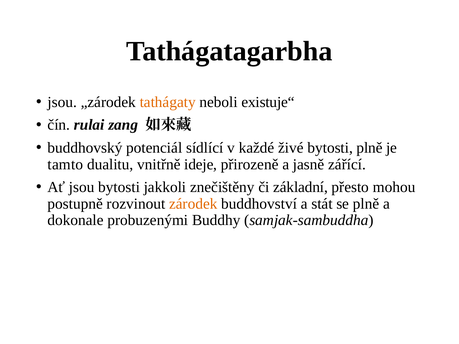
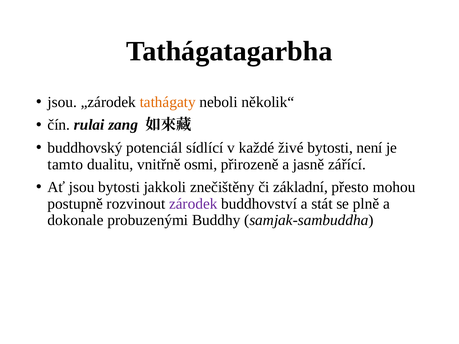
existuje“: existuje“ -> několik“
bytosti plně: plně -> není
ideje: ideje -> osmi
zárodek colour: orange -> purple
